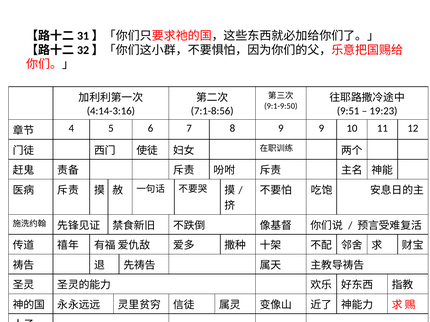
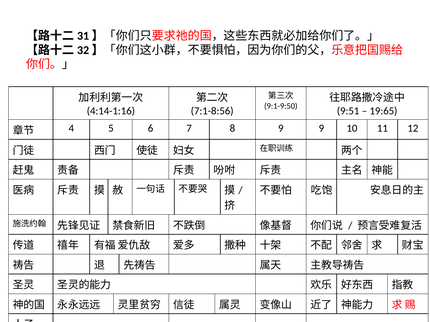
4:14-3:16: 4:14-3:16 -> 4:14-1:16
19:23: 19:23 -> 19:65
